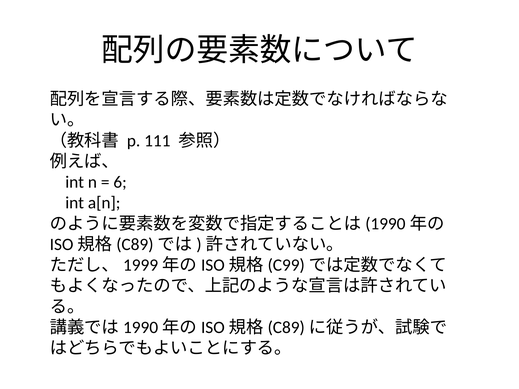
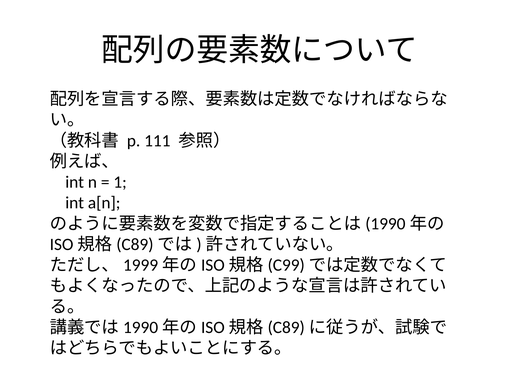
6: 6 -> 1
